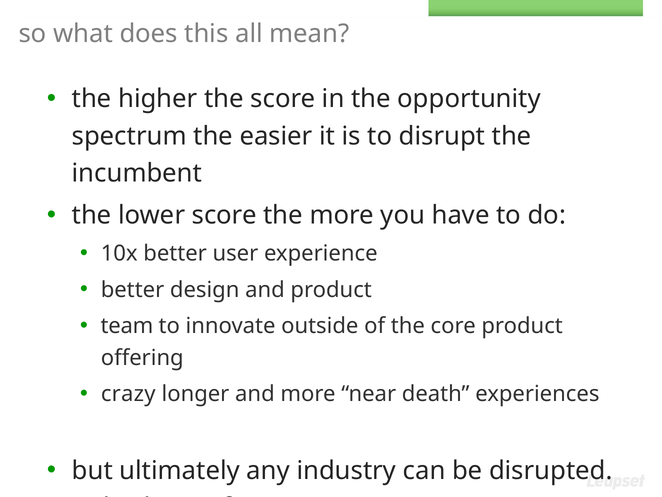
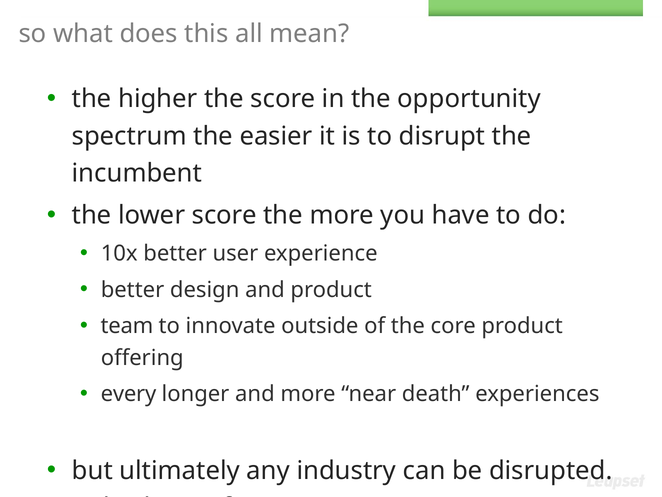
crazy: crazy -> every
